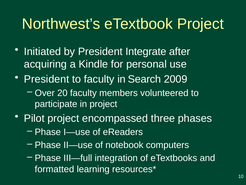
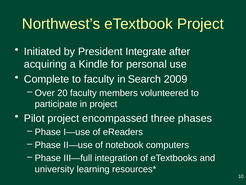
President at (47, 79): President -> Complete
formatted: formatted -> university
